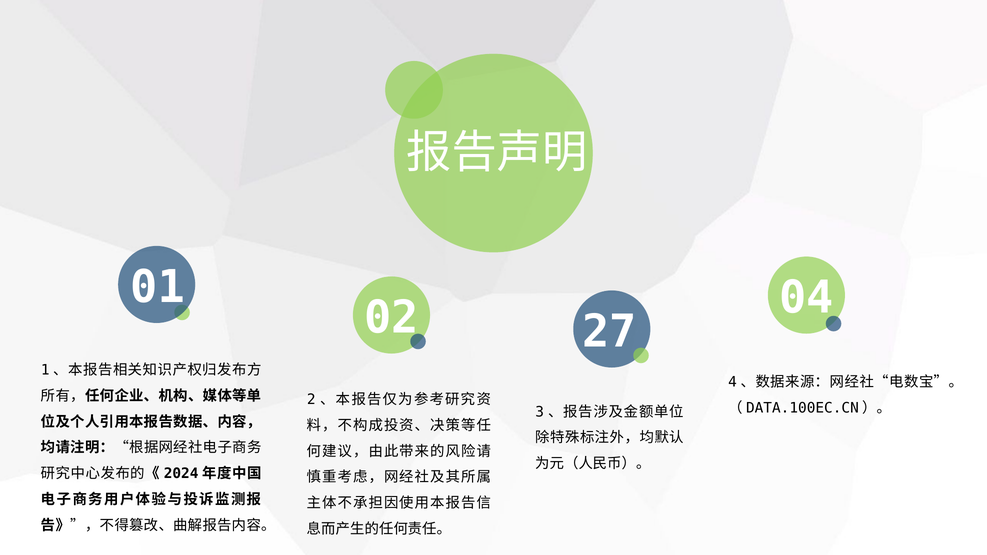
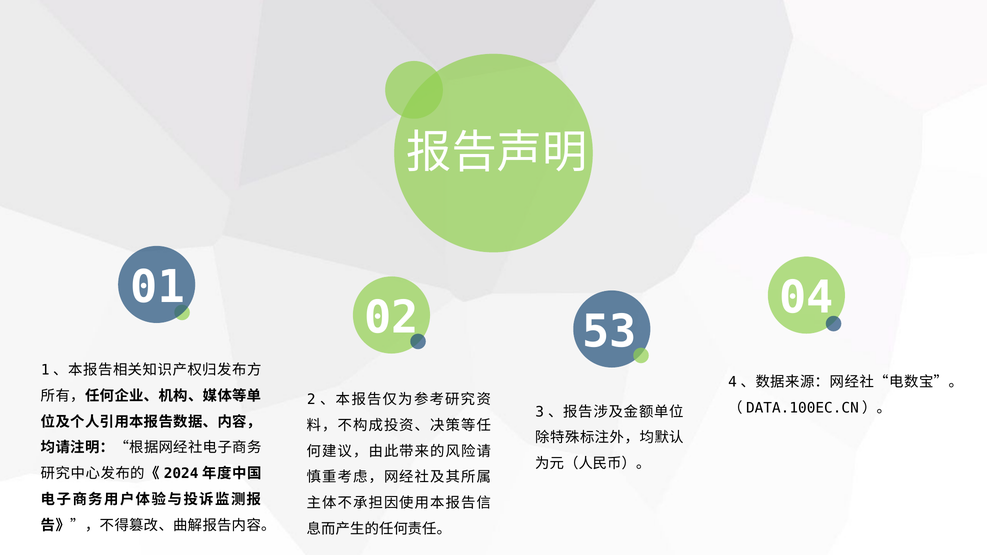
27: 27 -> 53
